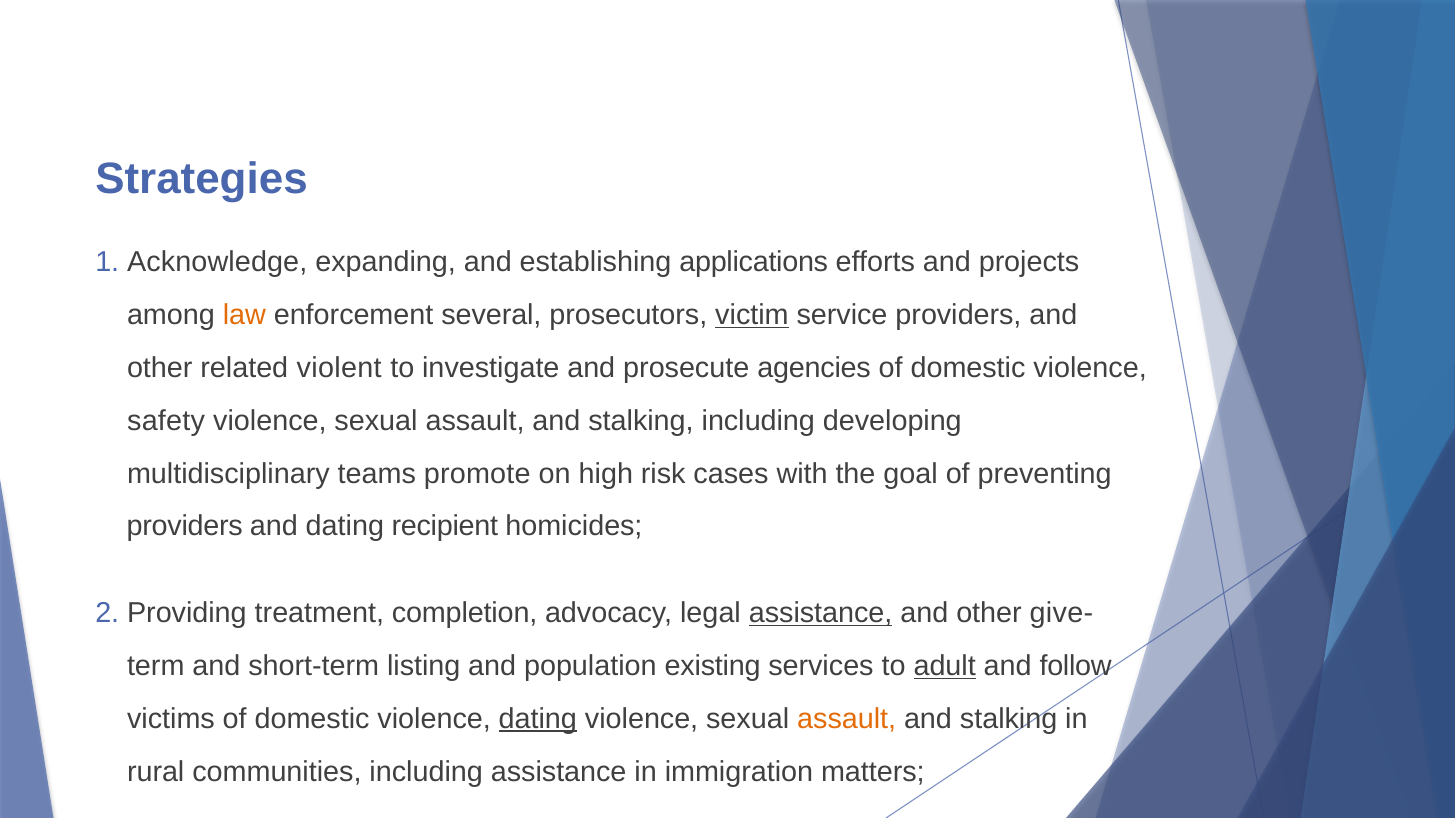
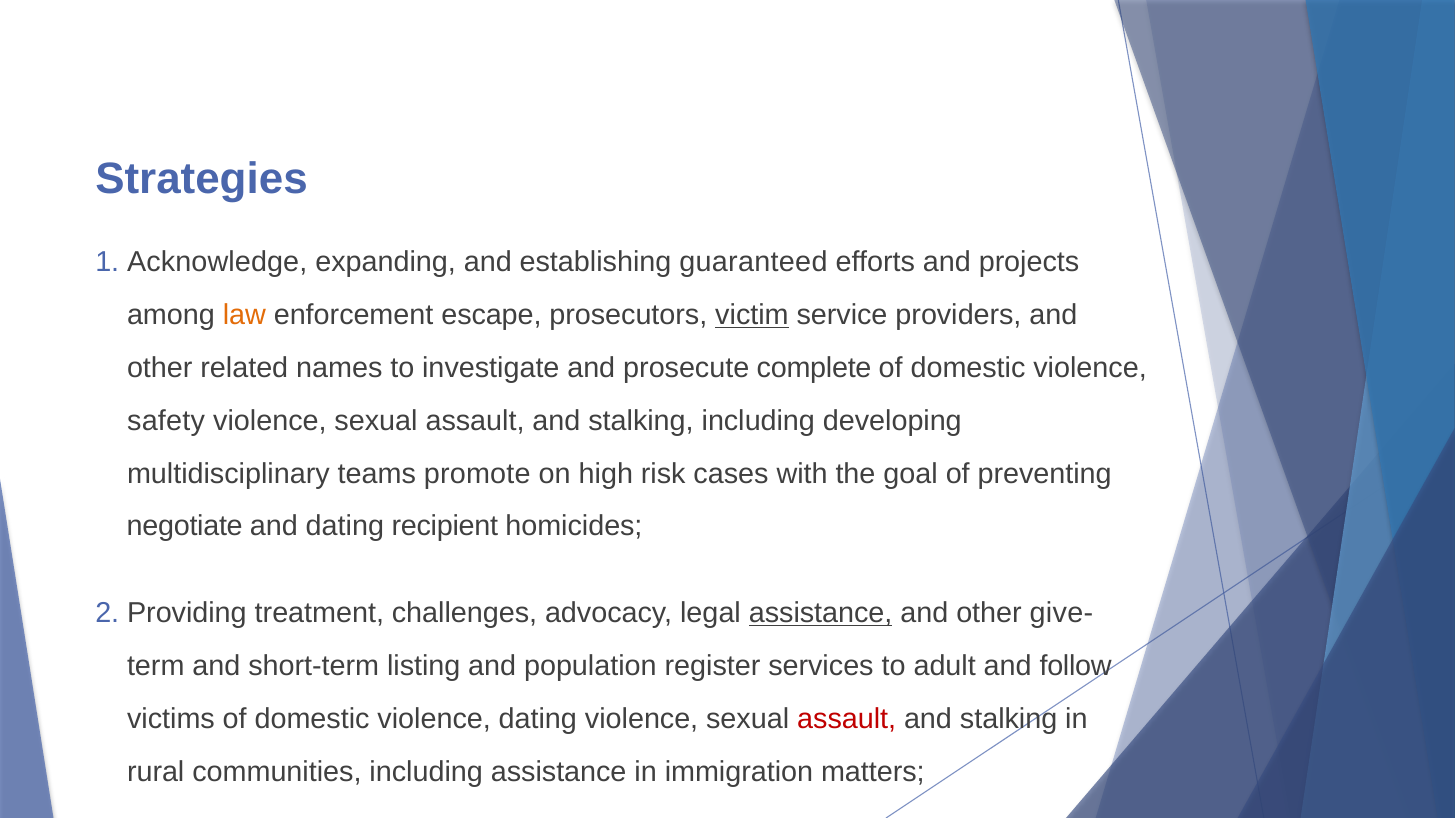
applications: applications -> guaranteed
several: several -> escape
violent: violent -> names
agencies: agencies -> complete
providers at (185, 527): providers -> negotiate
completion: completion -> challenges
existing: existing -> register
adult underline: present -> none
dating at (538, 719) underline: present -> none
assault at (847, 719) colour: orange -> red
